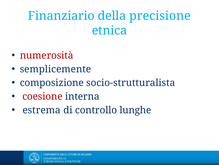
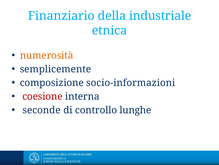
precisione: precisione -> industriale
numerosità colour: red -> orange
socio-strutturalista: socio-strutturalista -> socio-informazioni
estrema: estrema -> seconde
